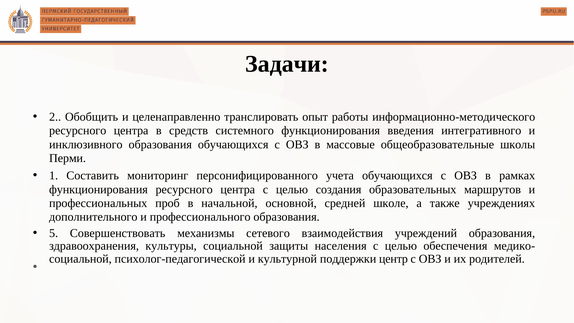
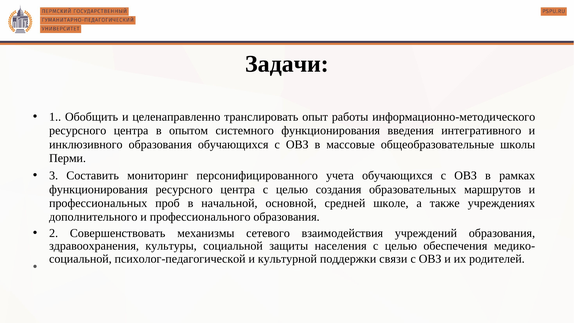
2: 2 -> 1
средств: средств -> опытом
1: 1 -> 3
5: 5 -> 2
центр: центр -> связи
